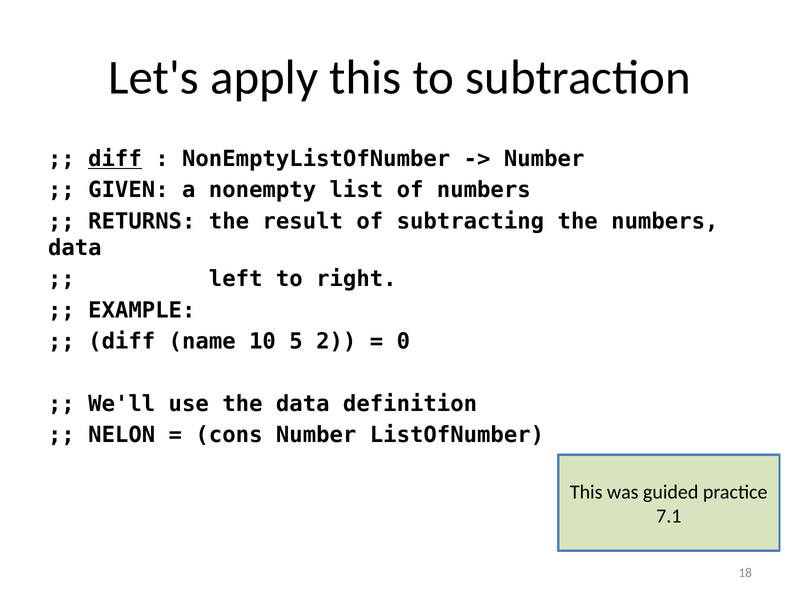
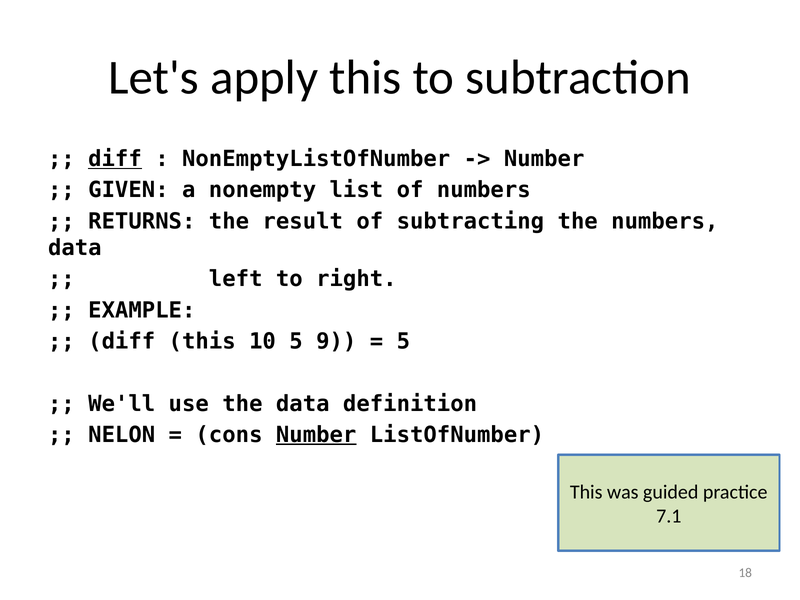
diff name: name -> this
2: 2 -> 9
0 at (403, 341): 0 -> 5
Number at (316, 435) underline: none -> present
